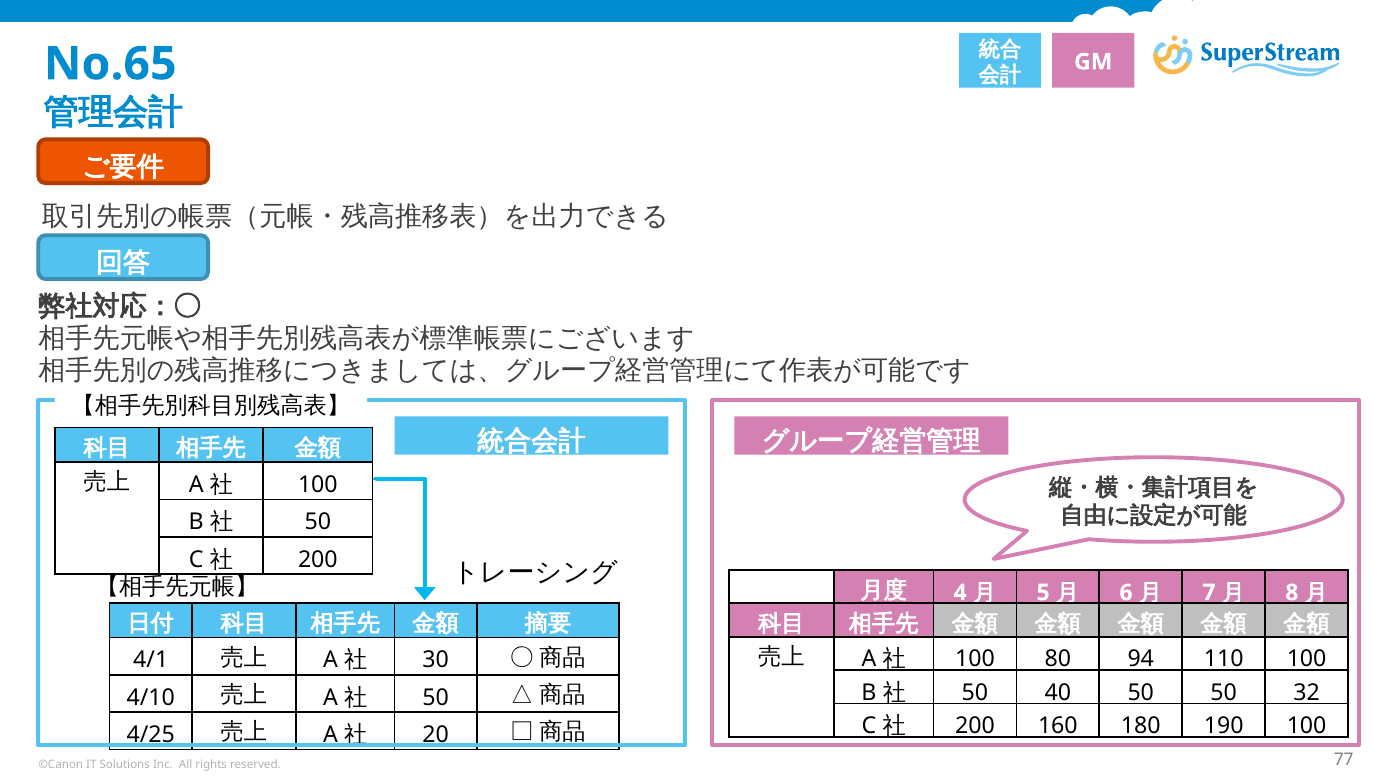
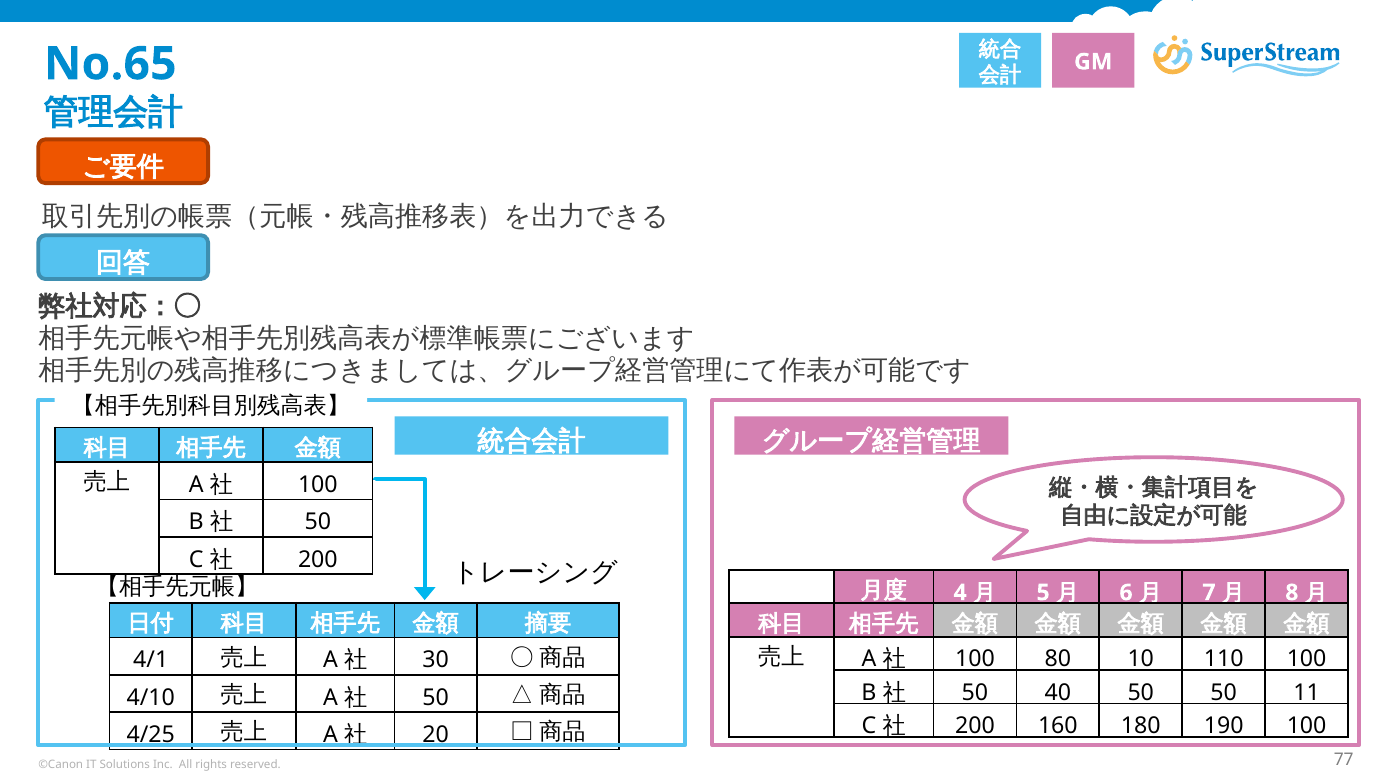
94: 94 -> 10
32: 32 -> 11
